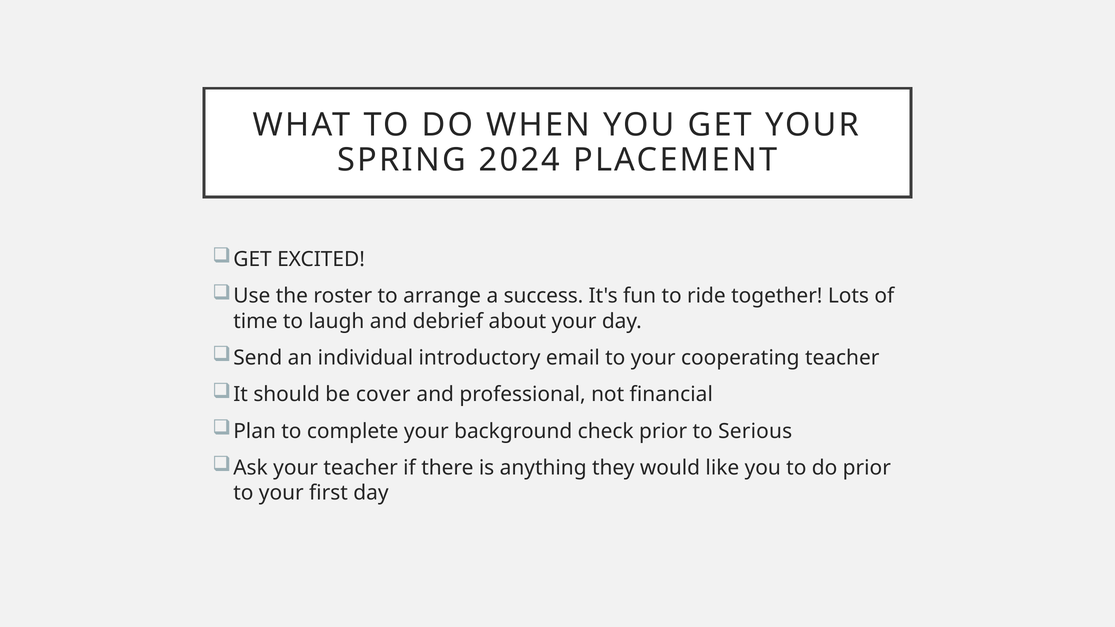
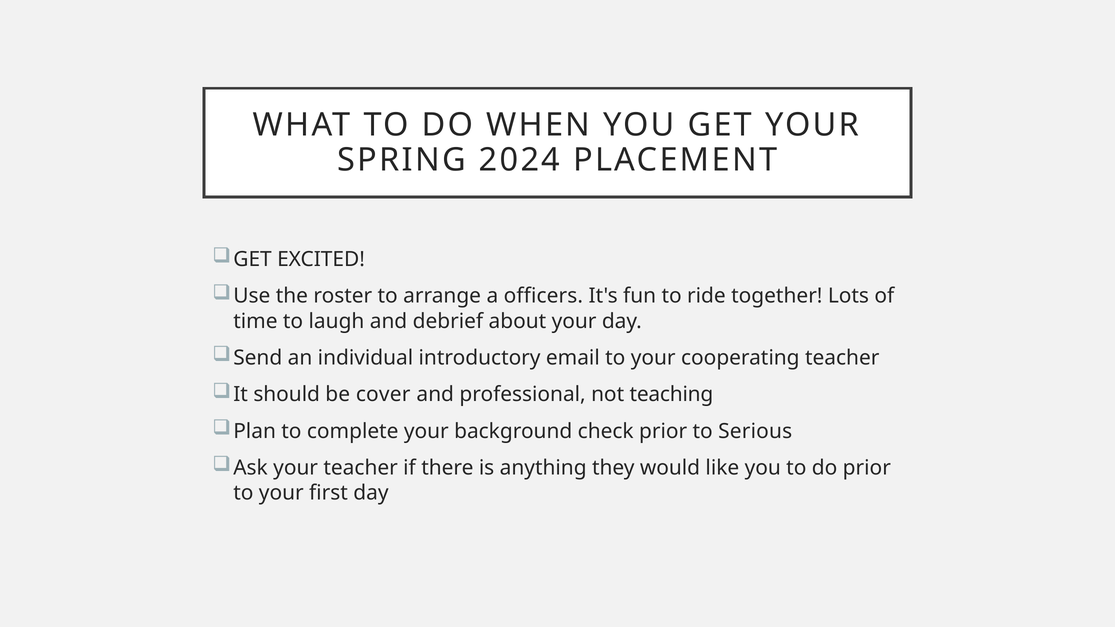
success: success -> officers
financial: financial -> teaching
